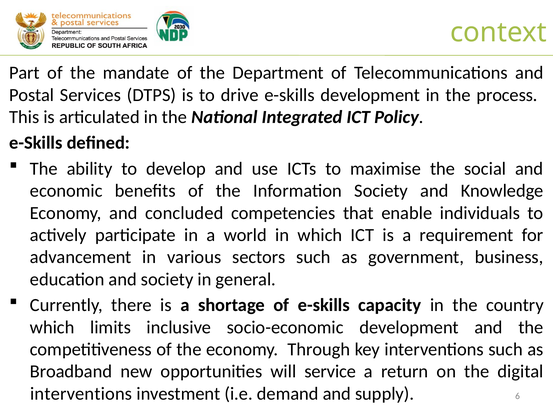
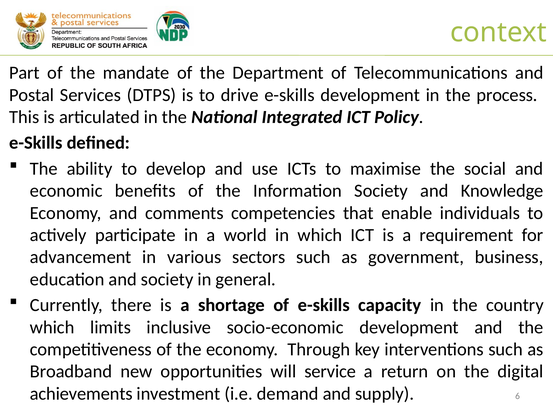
concluded: concluded -> comments
interventions at (81, 393): interventions -> achievements
